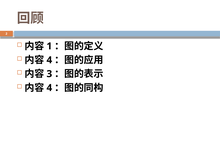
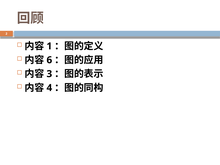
4 at (49, 60): 4 -> 6
